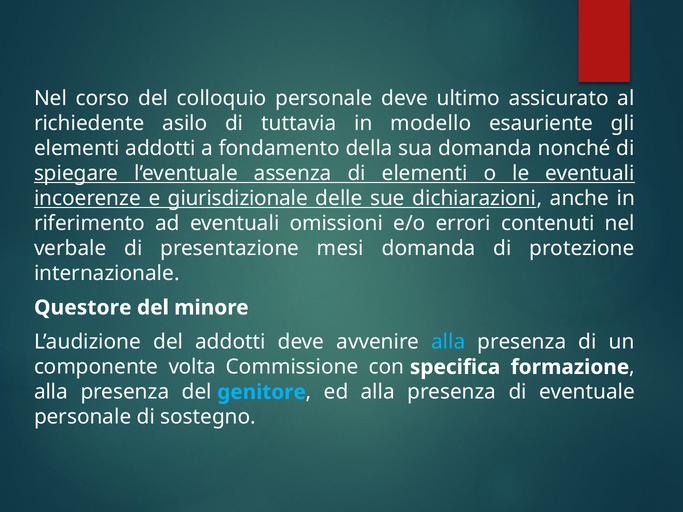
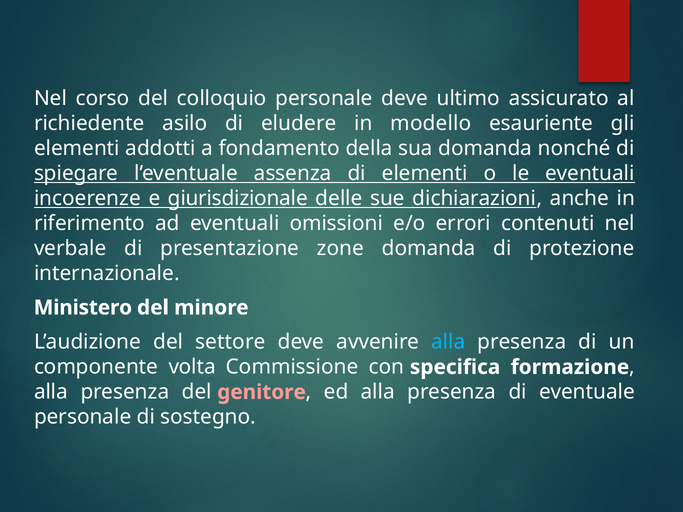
tuttavia: tuttavia -> eludere
mesi: mesi -> zone
Questore: Questore -> Ministero
del addotti: addotti -> settore
genitore colour: light blue -> pink
